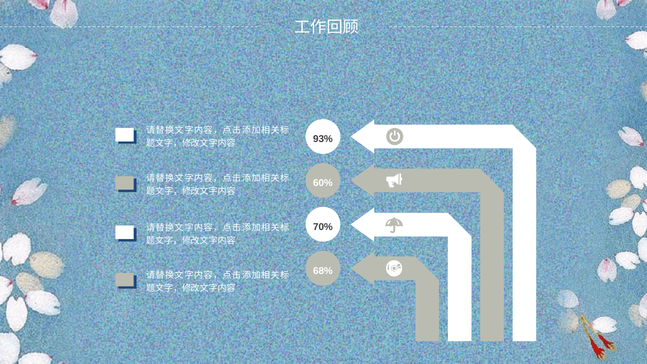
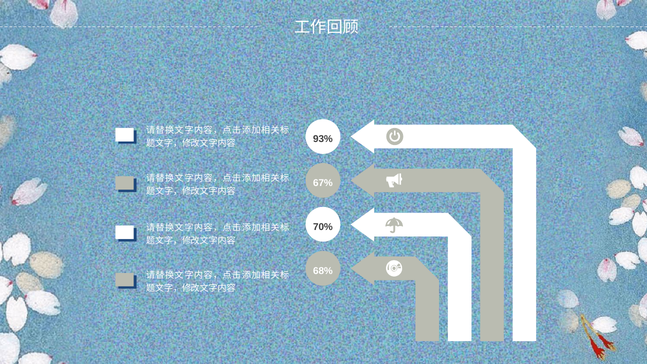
60%: 60% -> 67%
